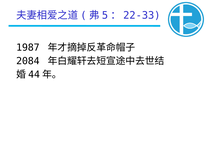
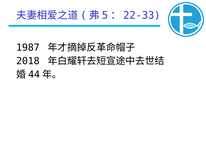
2084: 2084 -> 2018
